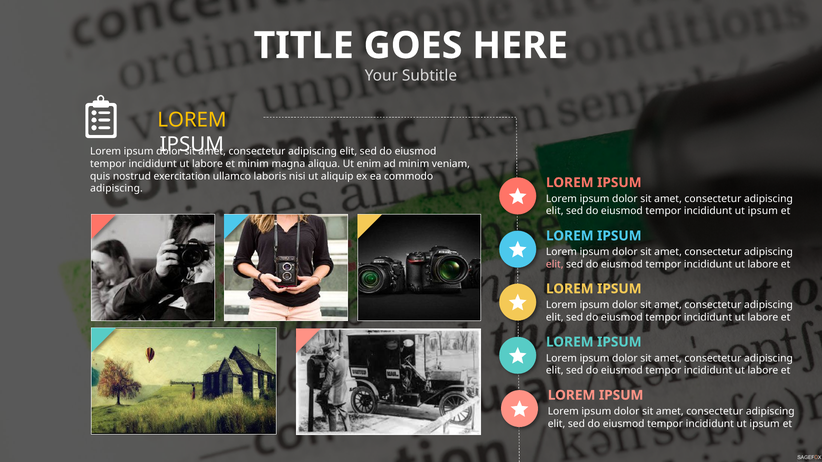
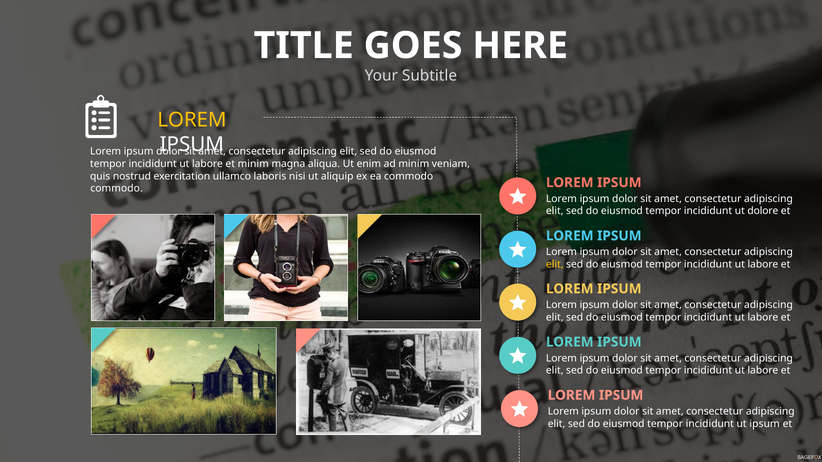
adipiscing at (117, 189): adipiscing -> commodo
ipsum at (763, 211): ipsum -> dolore
elit at (555, 265) colour: pink -> yellow
